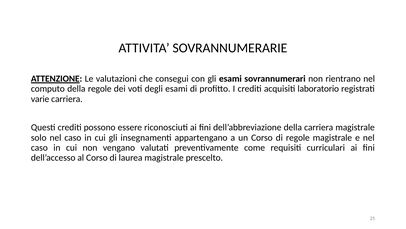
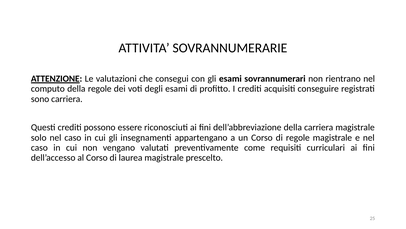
laboratorio: laboratorio -> conseguire
varie: varie -> sono
